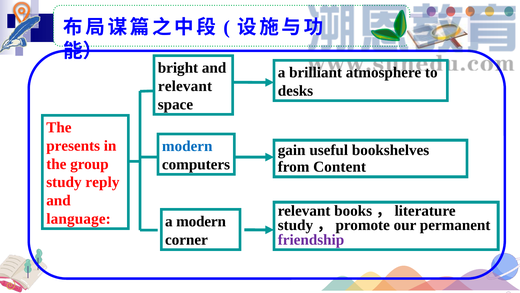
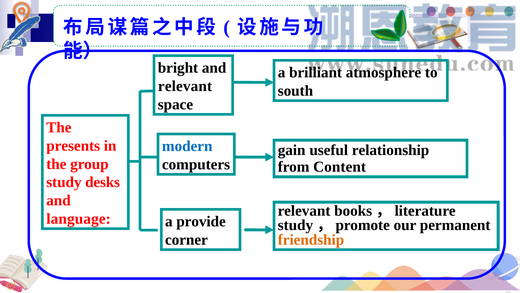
desks: desks -> south
bookshelves: bookshelves -> relationship
reply: reply -> desks
a modern: modern -> provide
friendship colour: purple -> orange
